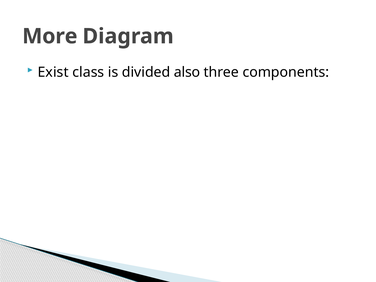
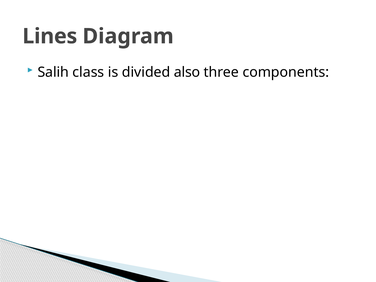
More: More -> Lines
Exist: Exist -> Salih
